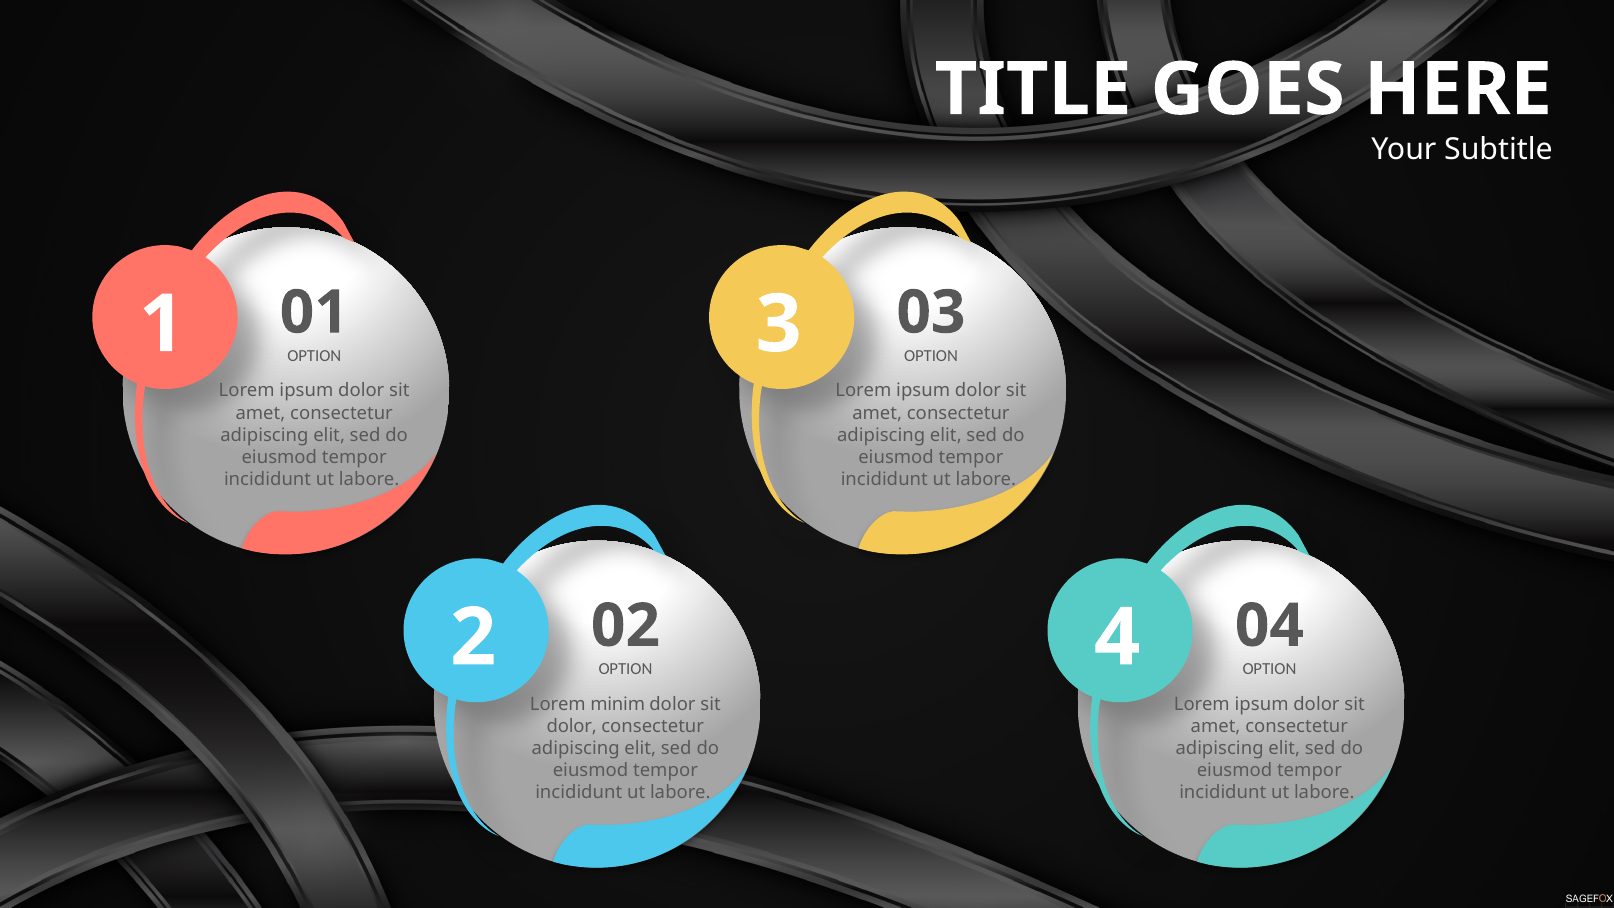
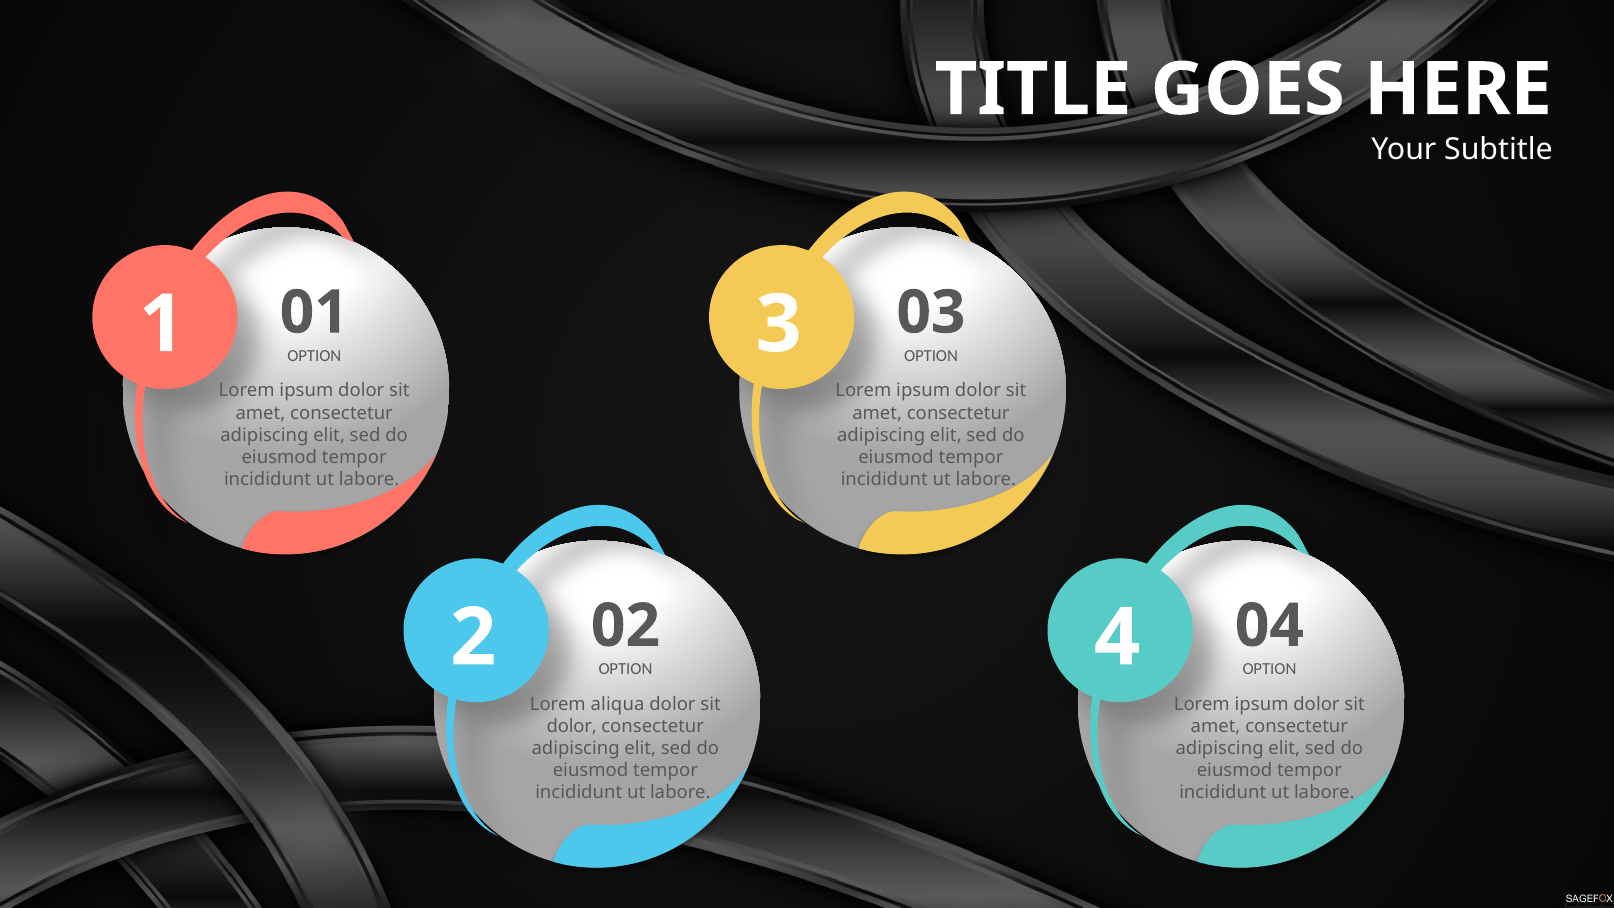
minim: minim -> aliqua
